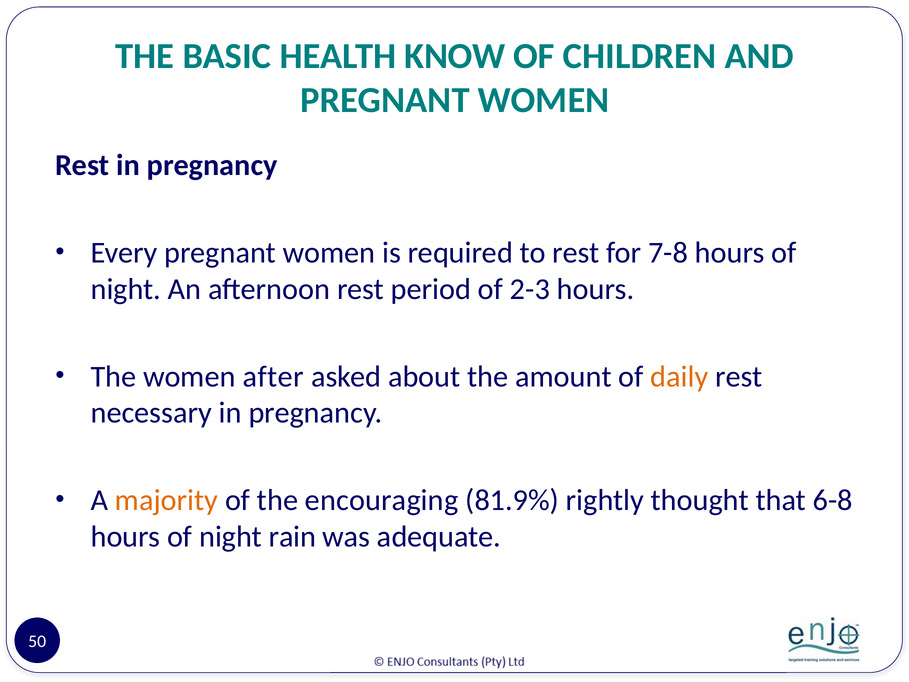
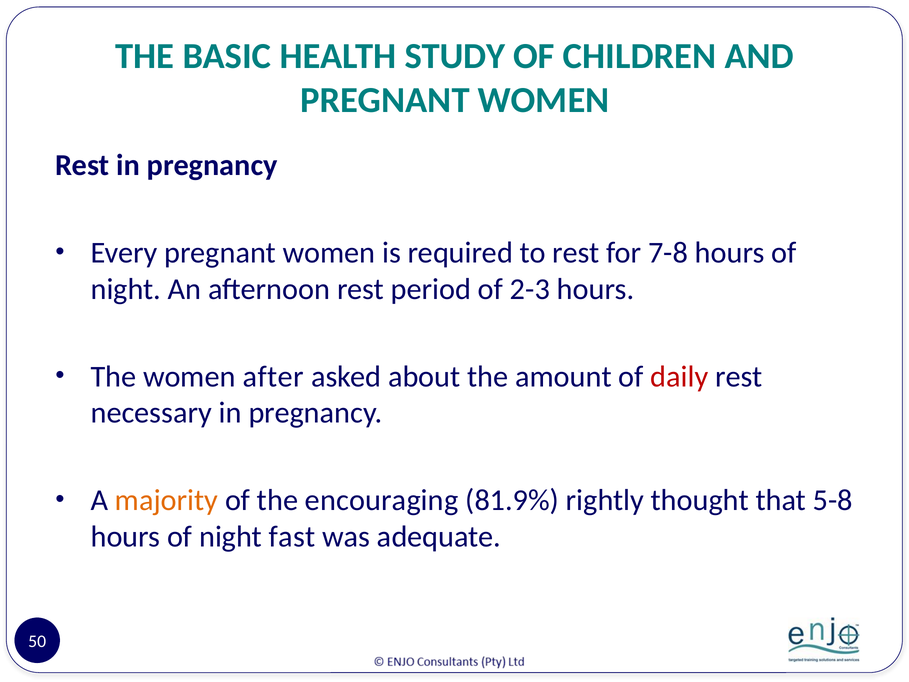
KNOW: KNOW -> STUDY
daily colour: orange -> red
6-8: 6-8 -> 5-8
rain: rain -> fast
